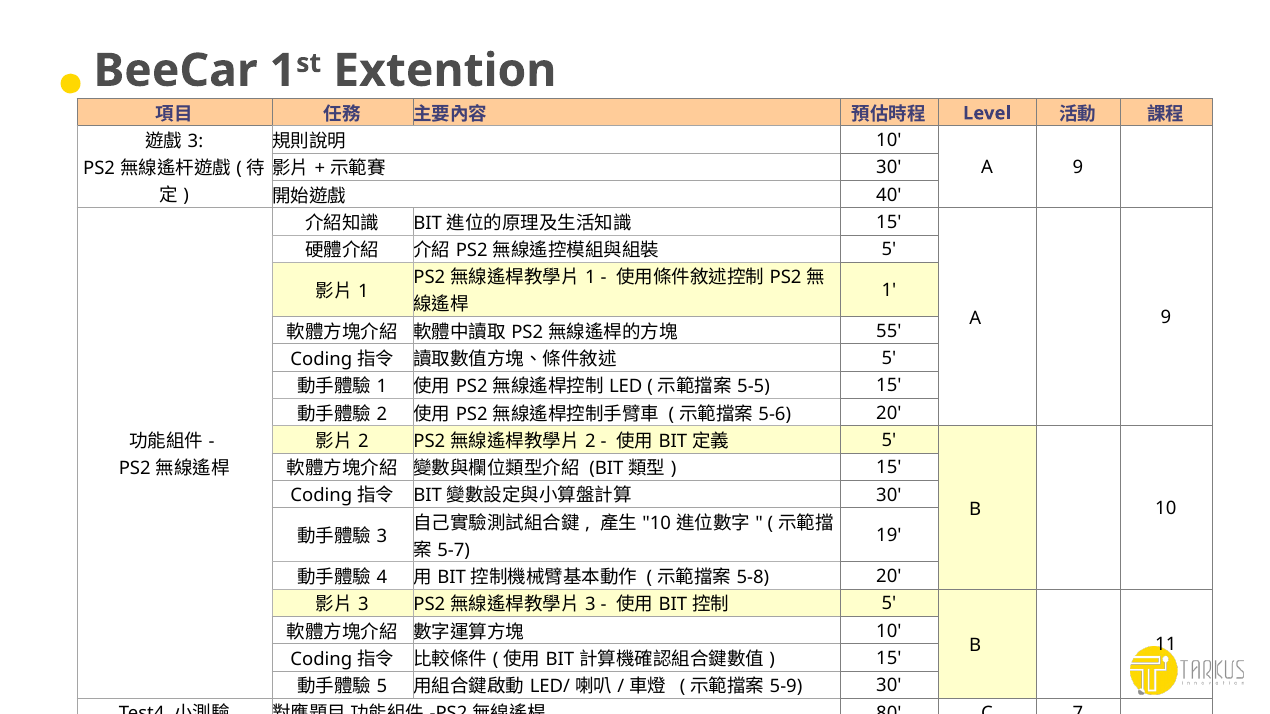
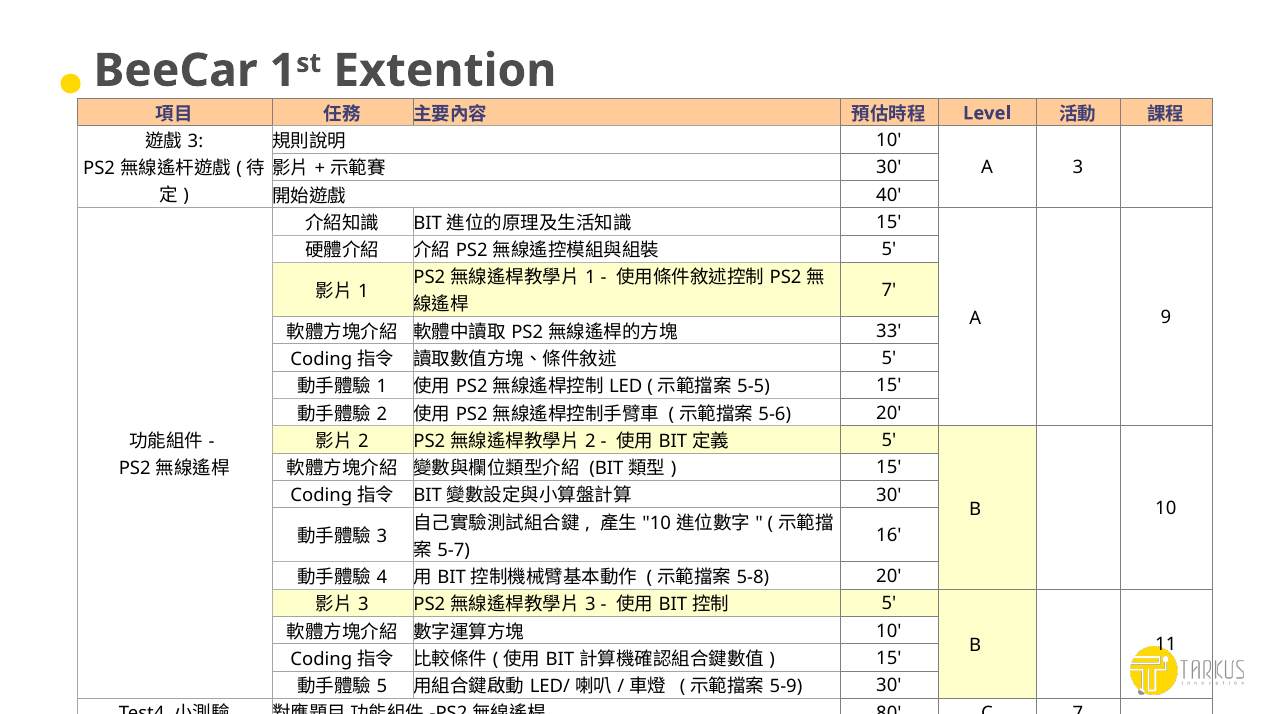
9 at (1078, 168): 9 -> 3
1 at (889, 291): 1 -> 7
55: 55 -> 33
19: 19 -> 16
